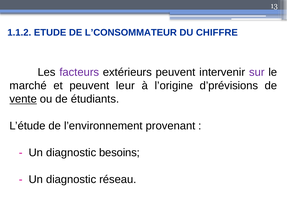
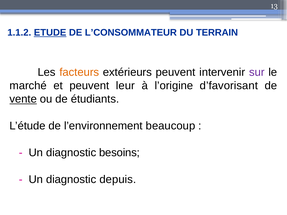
ETUDE underline: none -> present
CHIFFRE: CHIFFRE -> TERRAIN
facteurs colour: purple -> orange
d’prévisions: d’prévisions -> d’favorisant
provenant: provenant -> beaucoup
réseau: réseau -> depuis
